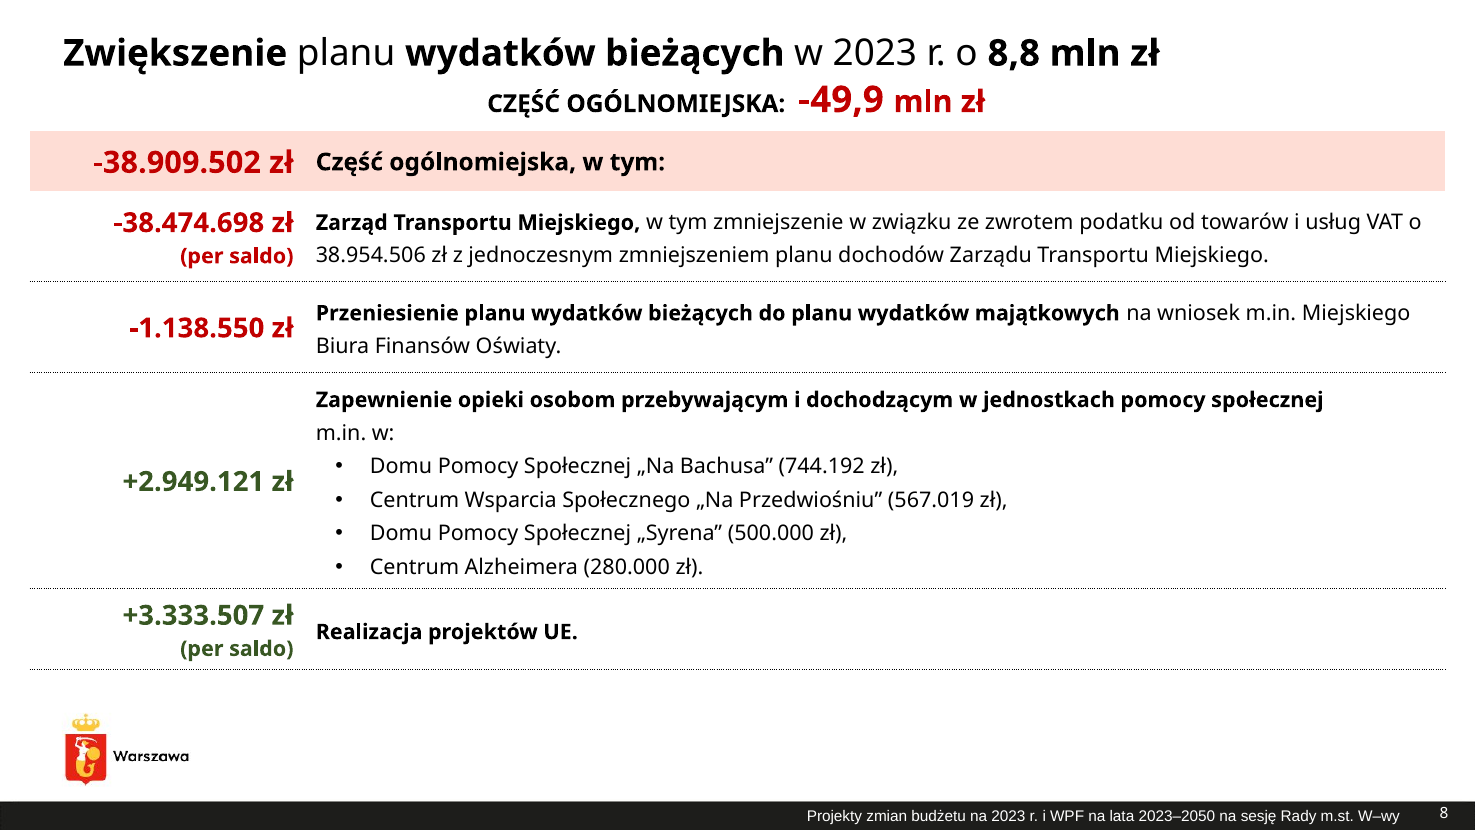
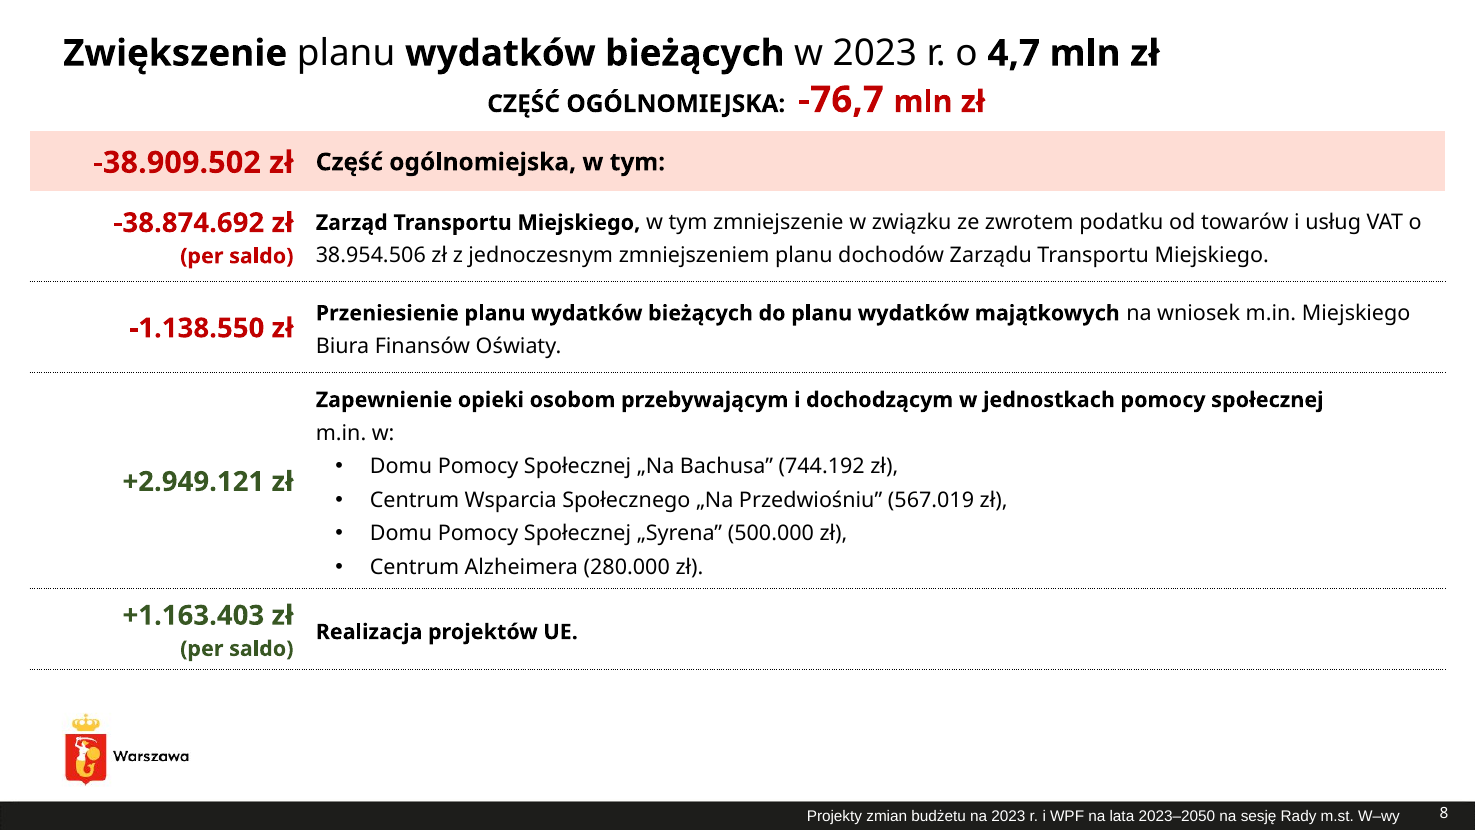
8,8: 8,8 -> 4,7
-49,9: -49,9 -> -76,7
-38.474.698: -38.474.698 -> -38.874.692
+3.333.507: +3.333.507 -> +1.163.403
